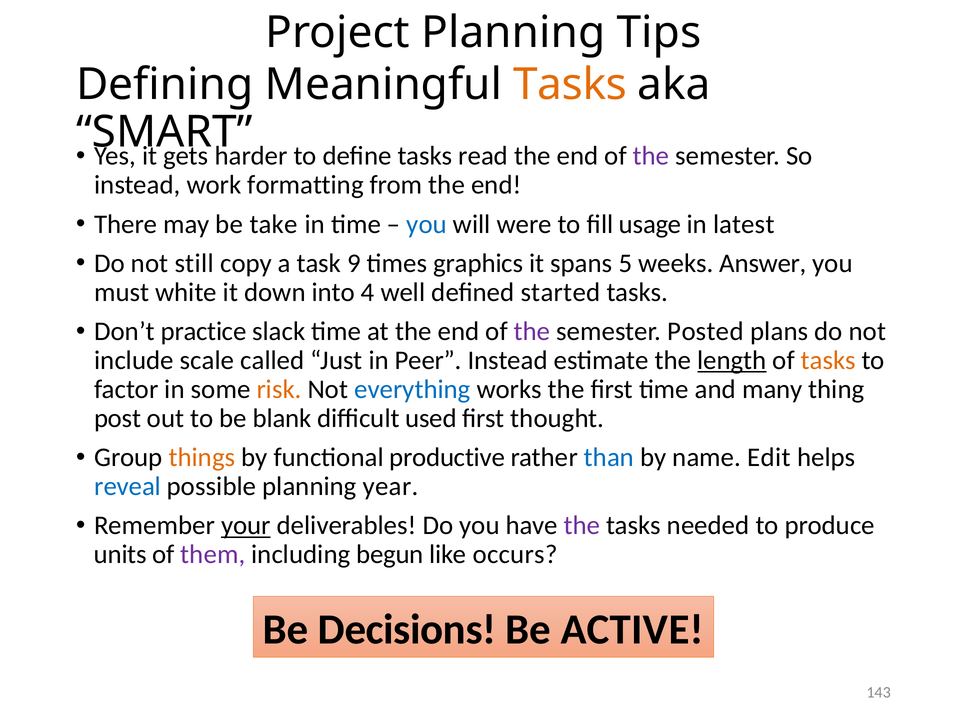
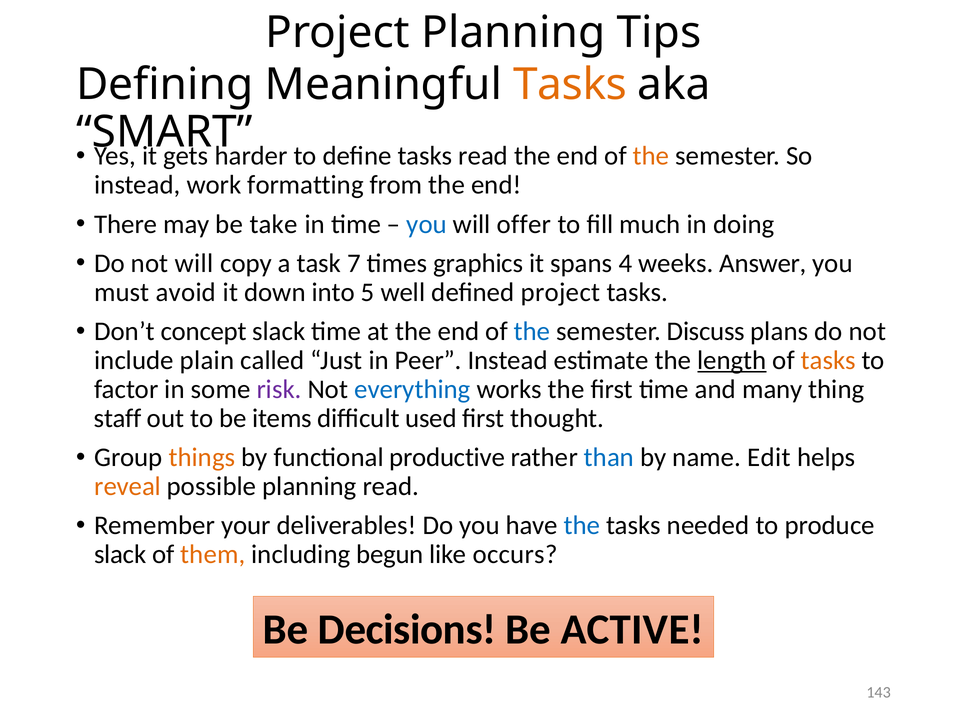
the at (651, 156) colour: purple -> orange
were: were -> offer
usage: usage -> much
latest: latest -> doing
not still: still -> will
9: 9 -> 7
5: 5 -> 4
white: white -> avoid
4: 4 -> 5
defined started: started -> project
practice: practice -> concept
the at (532, 331) colour: purple -> blue
Posted: Posted -> Discuss
scale: scale -> plain
risk colour: orange -> purple
post: post -> staff
blank: blank -> items
reveal colour: blue -> orange
planning year: year -> read
your underline: present -> none
the at (582, 526) colour: purple -> blue
units at (120, 555): units -> slack
them colour: purple -> orange
